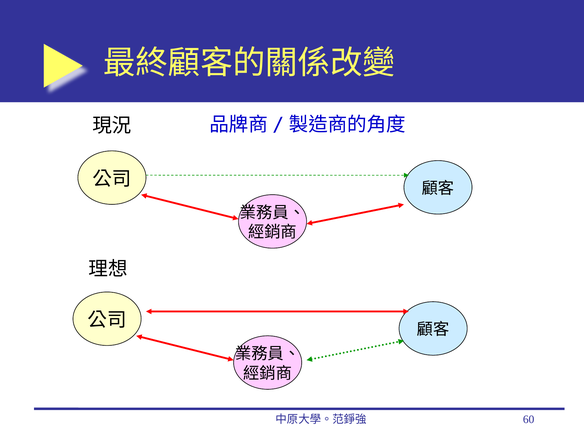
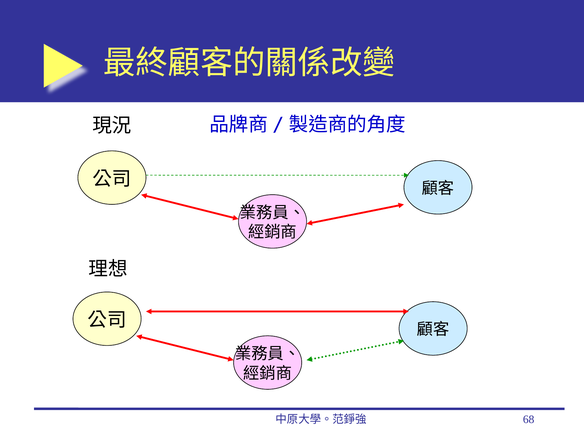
60: 60 -> 68
